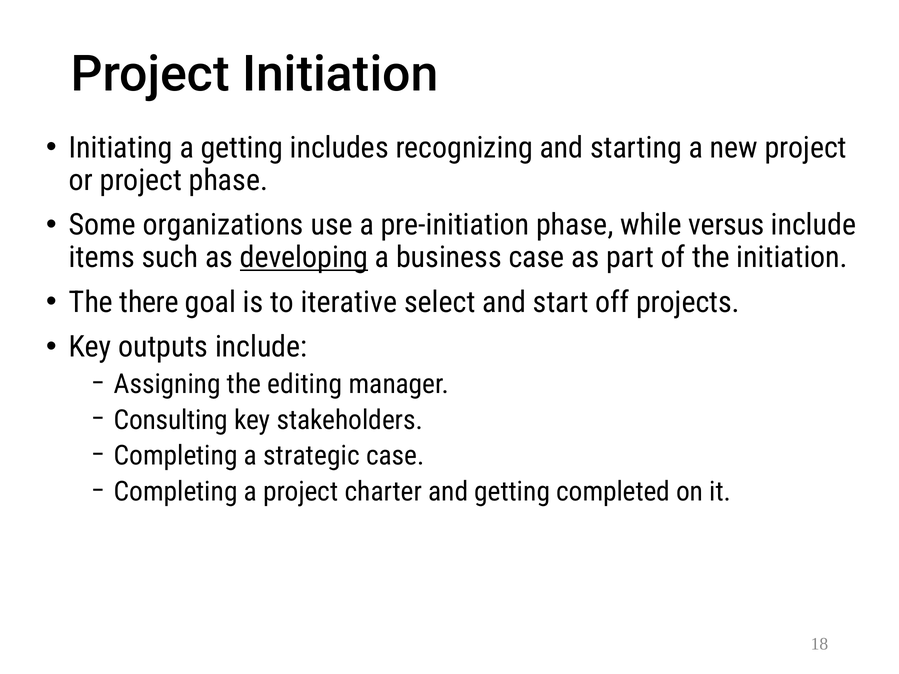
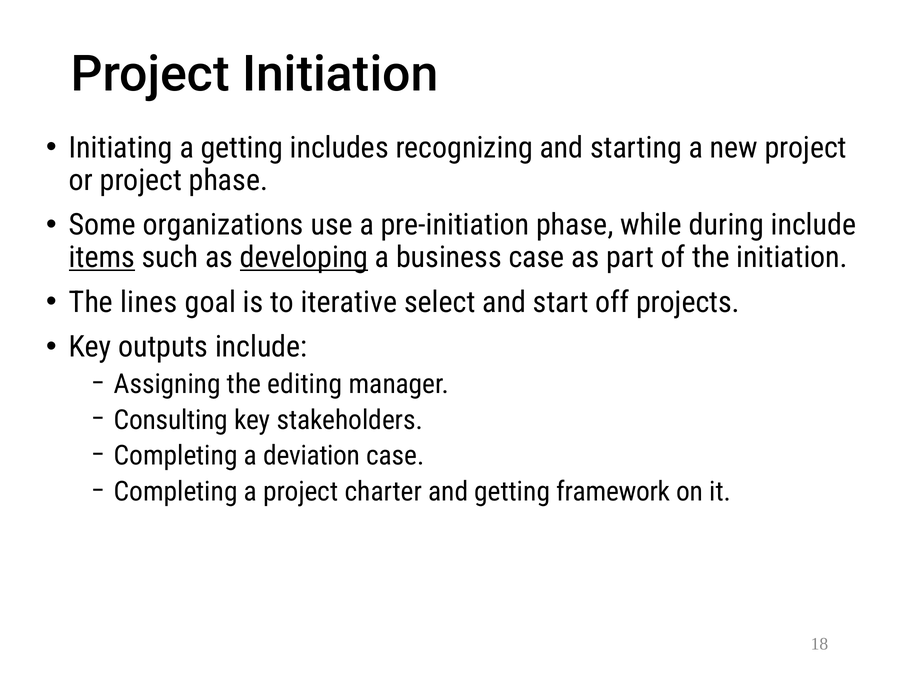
versus: versus -> during
items underline: none -> present
there: there -> lines
strategic: strategic -> deviation
completed: completed -> framework
